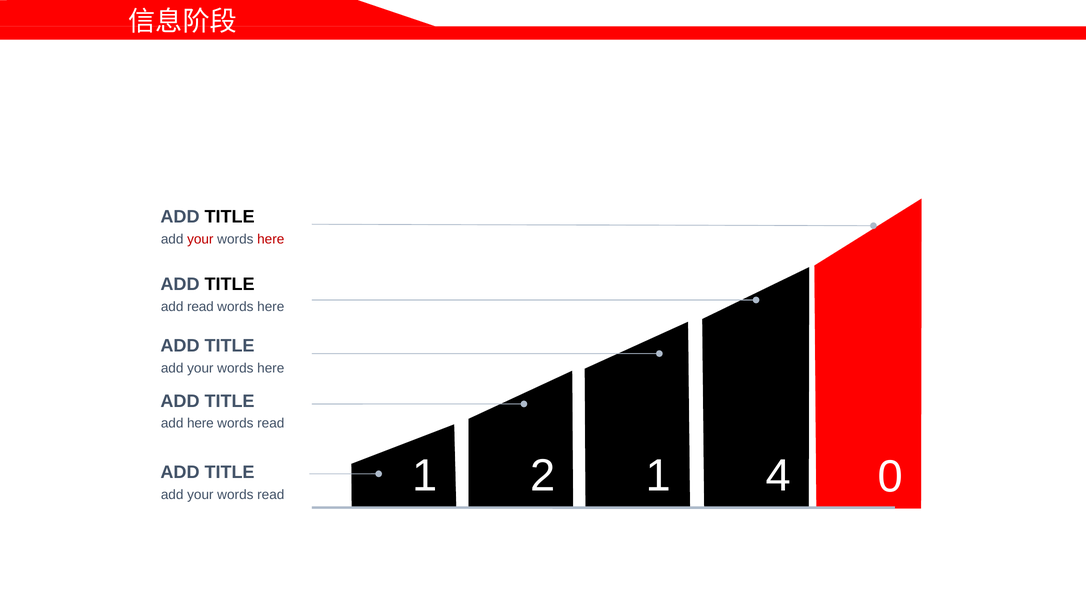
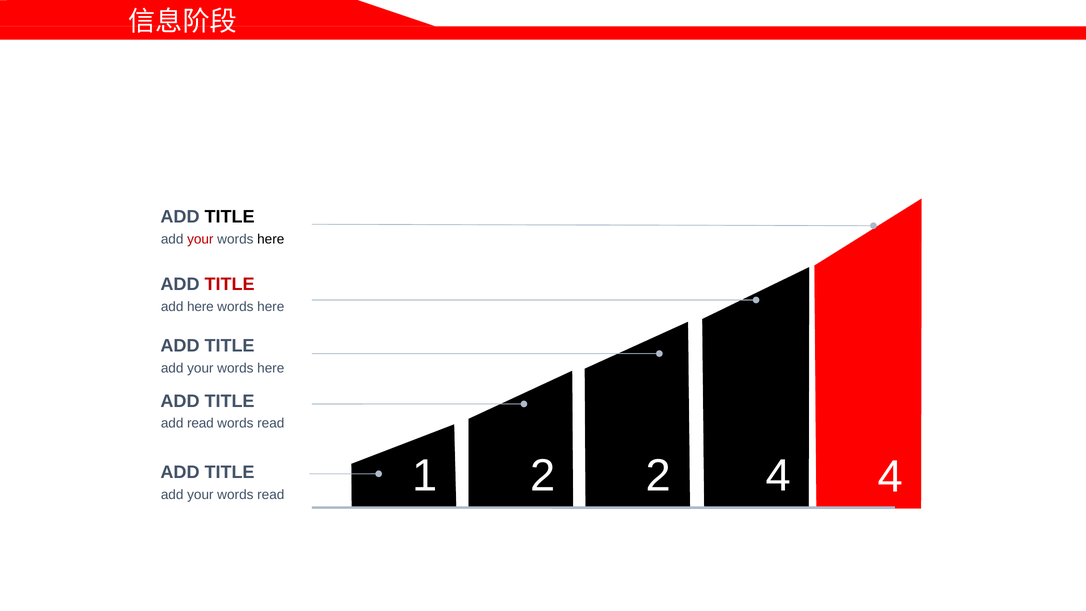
here at (271, 239) colour: red -> black
TITLE at (230, 284) colour: black -> red
add read: read -> here
add here: here -> read
2 1: 1 -> 2
4 0: 0 -> 4
